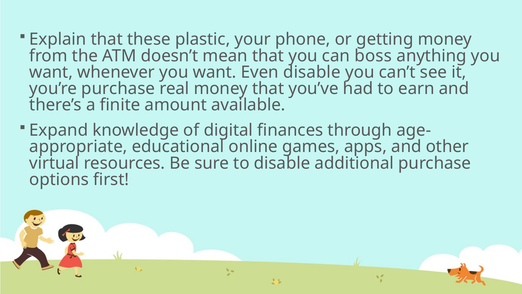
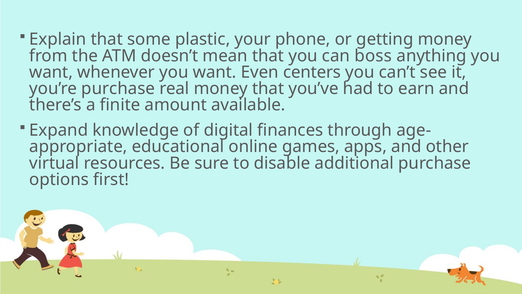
these: these -> some
Even disable: disable -> centers
